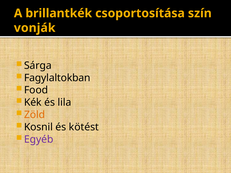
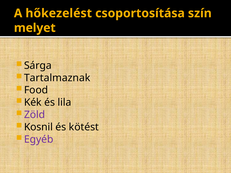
brillantkék: brillantkék -> hőkezelést
vonják: vonják -> melyet
Fagylaltokban: Fagylaltokban -> Tartalmaznak
Zöld colour: orange -> purple
